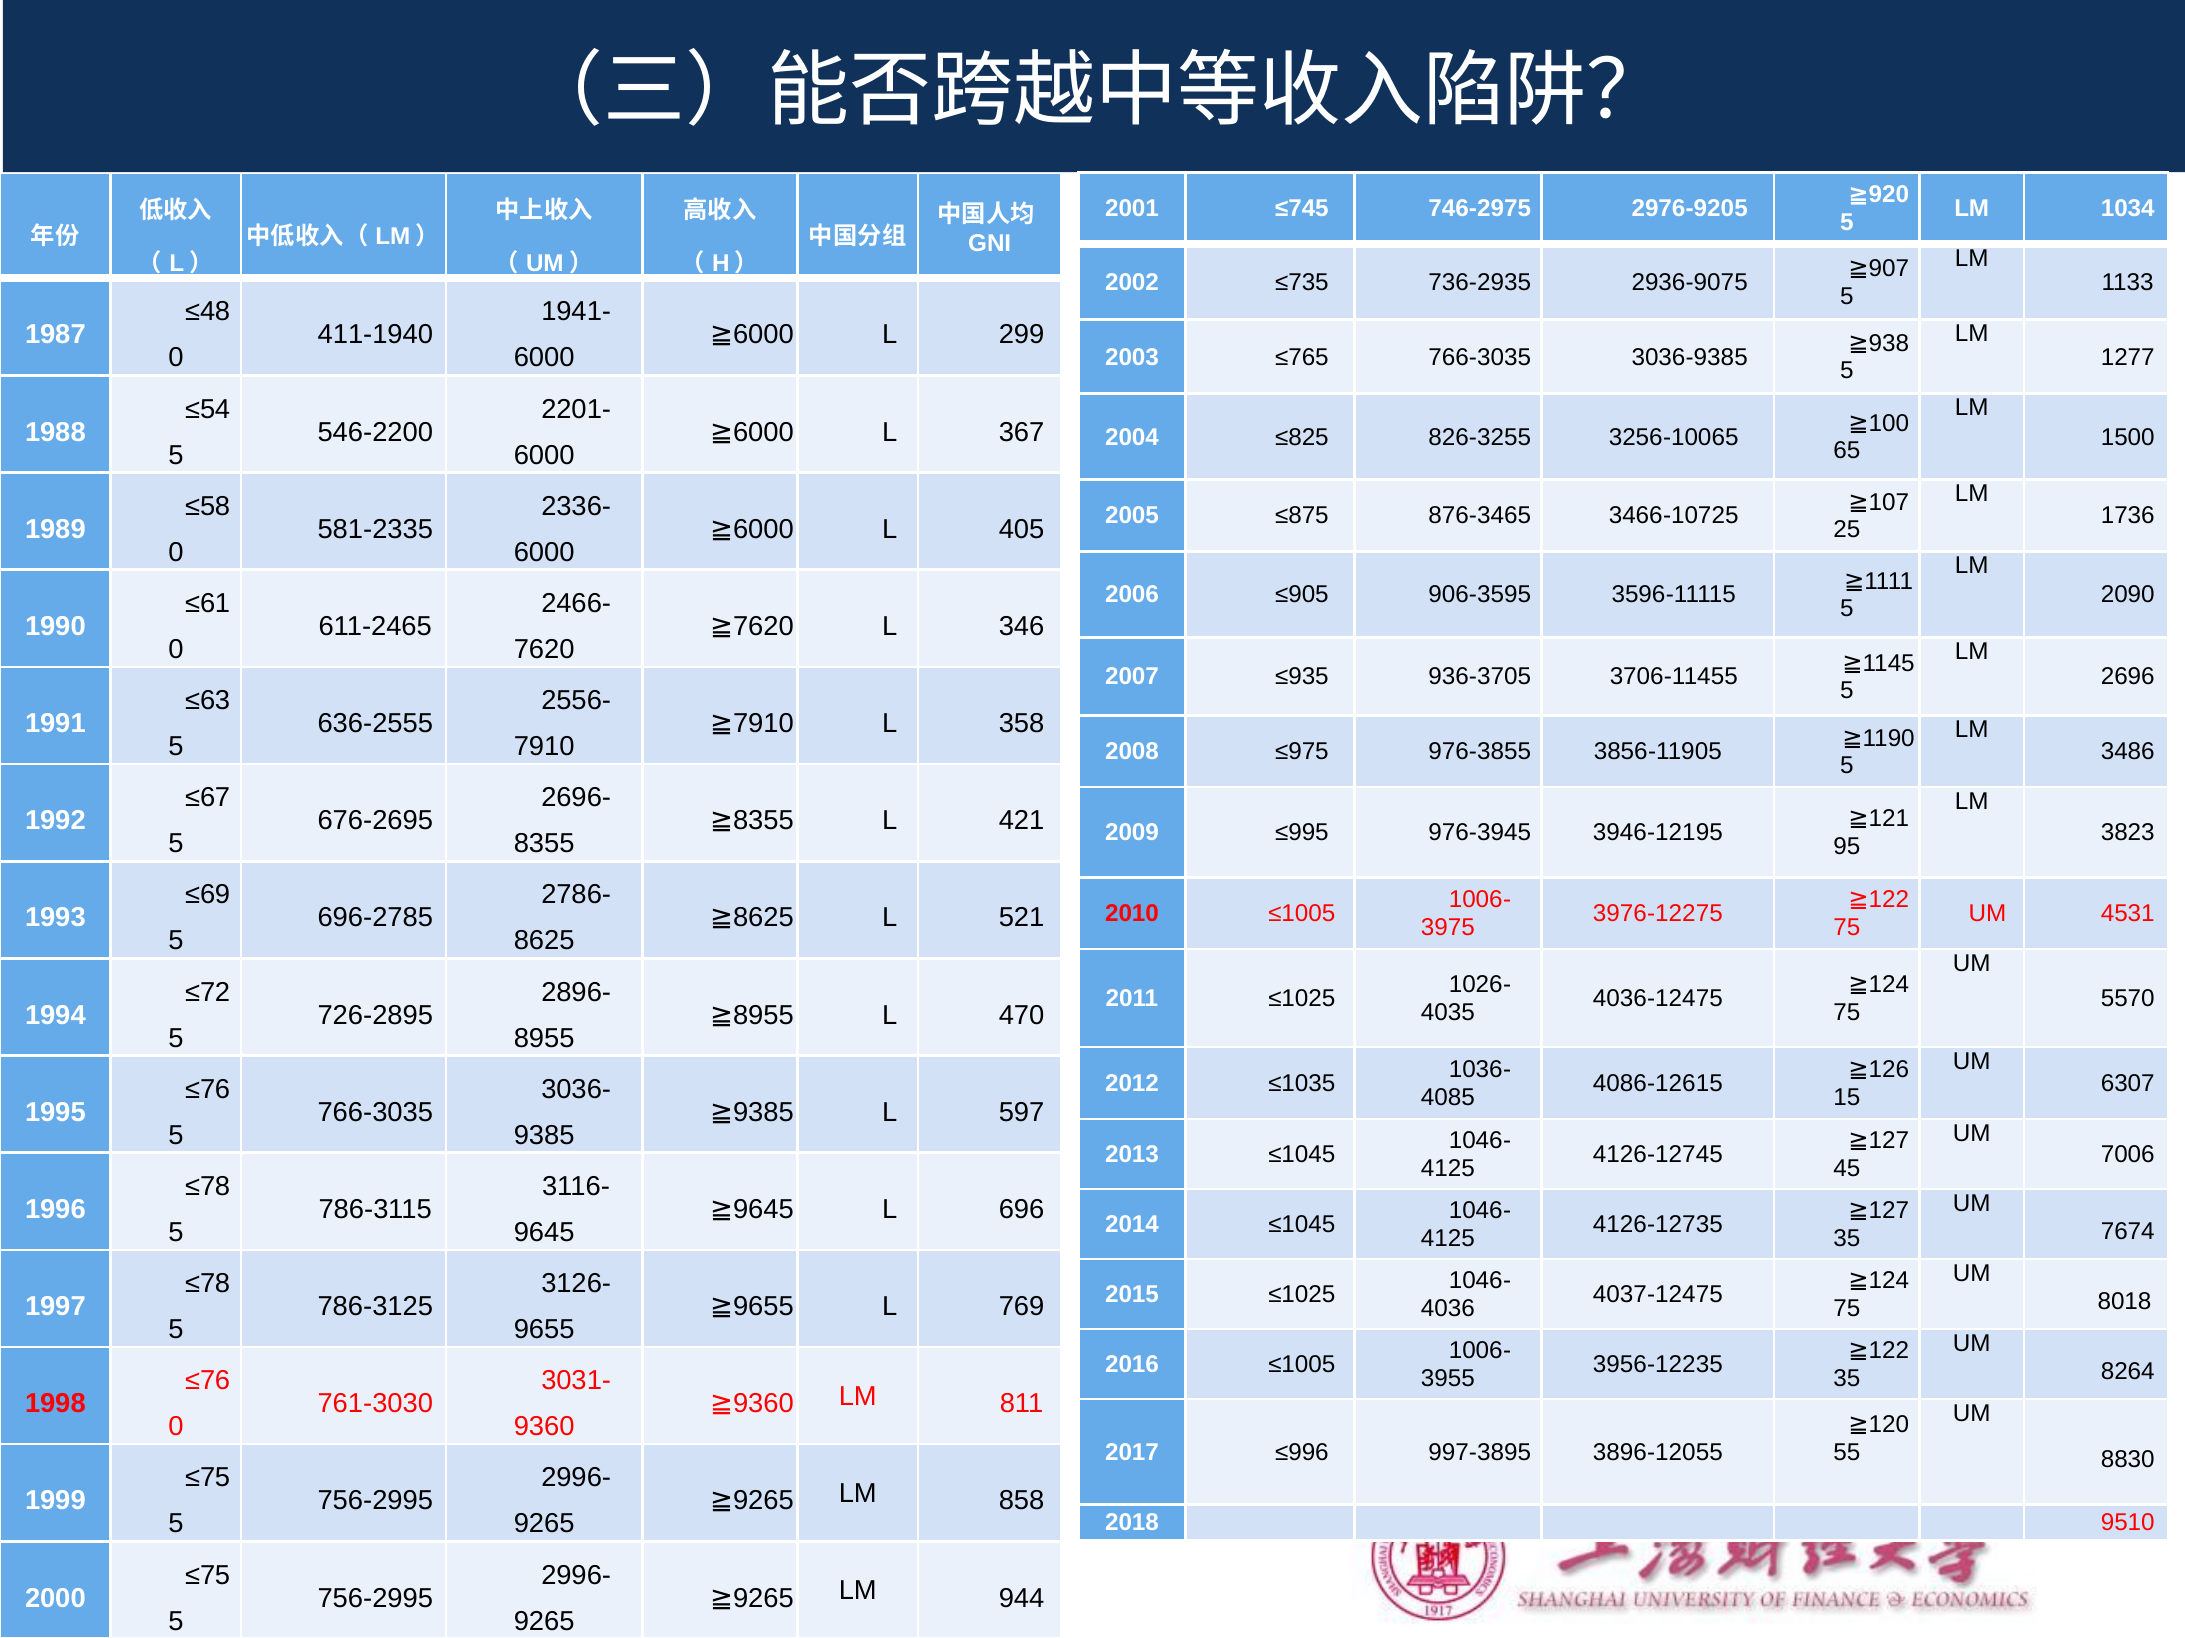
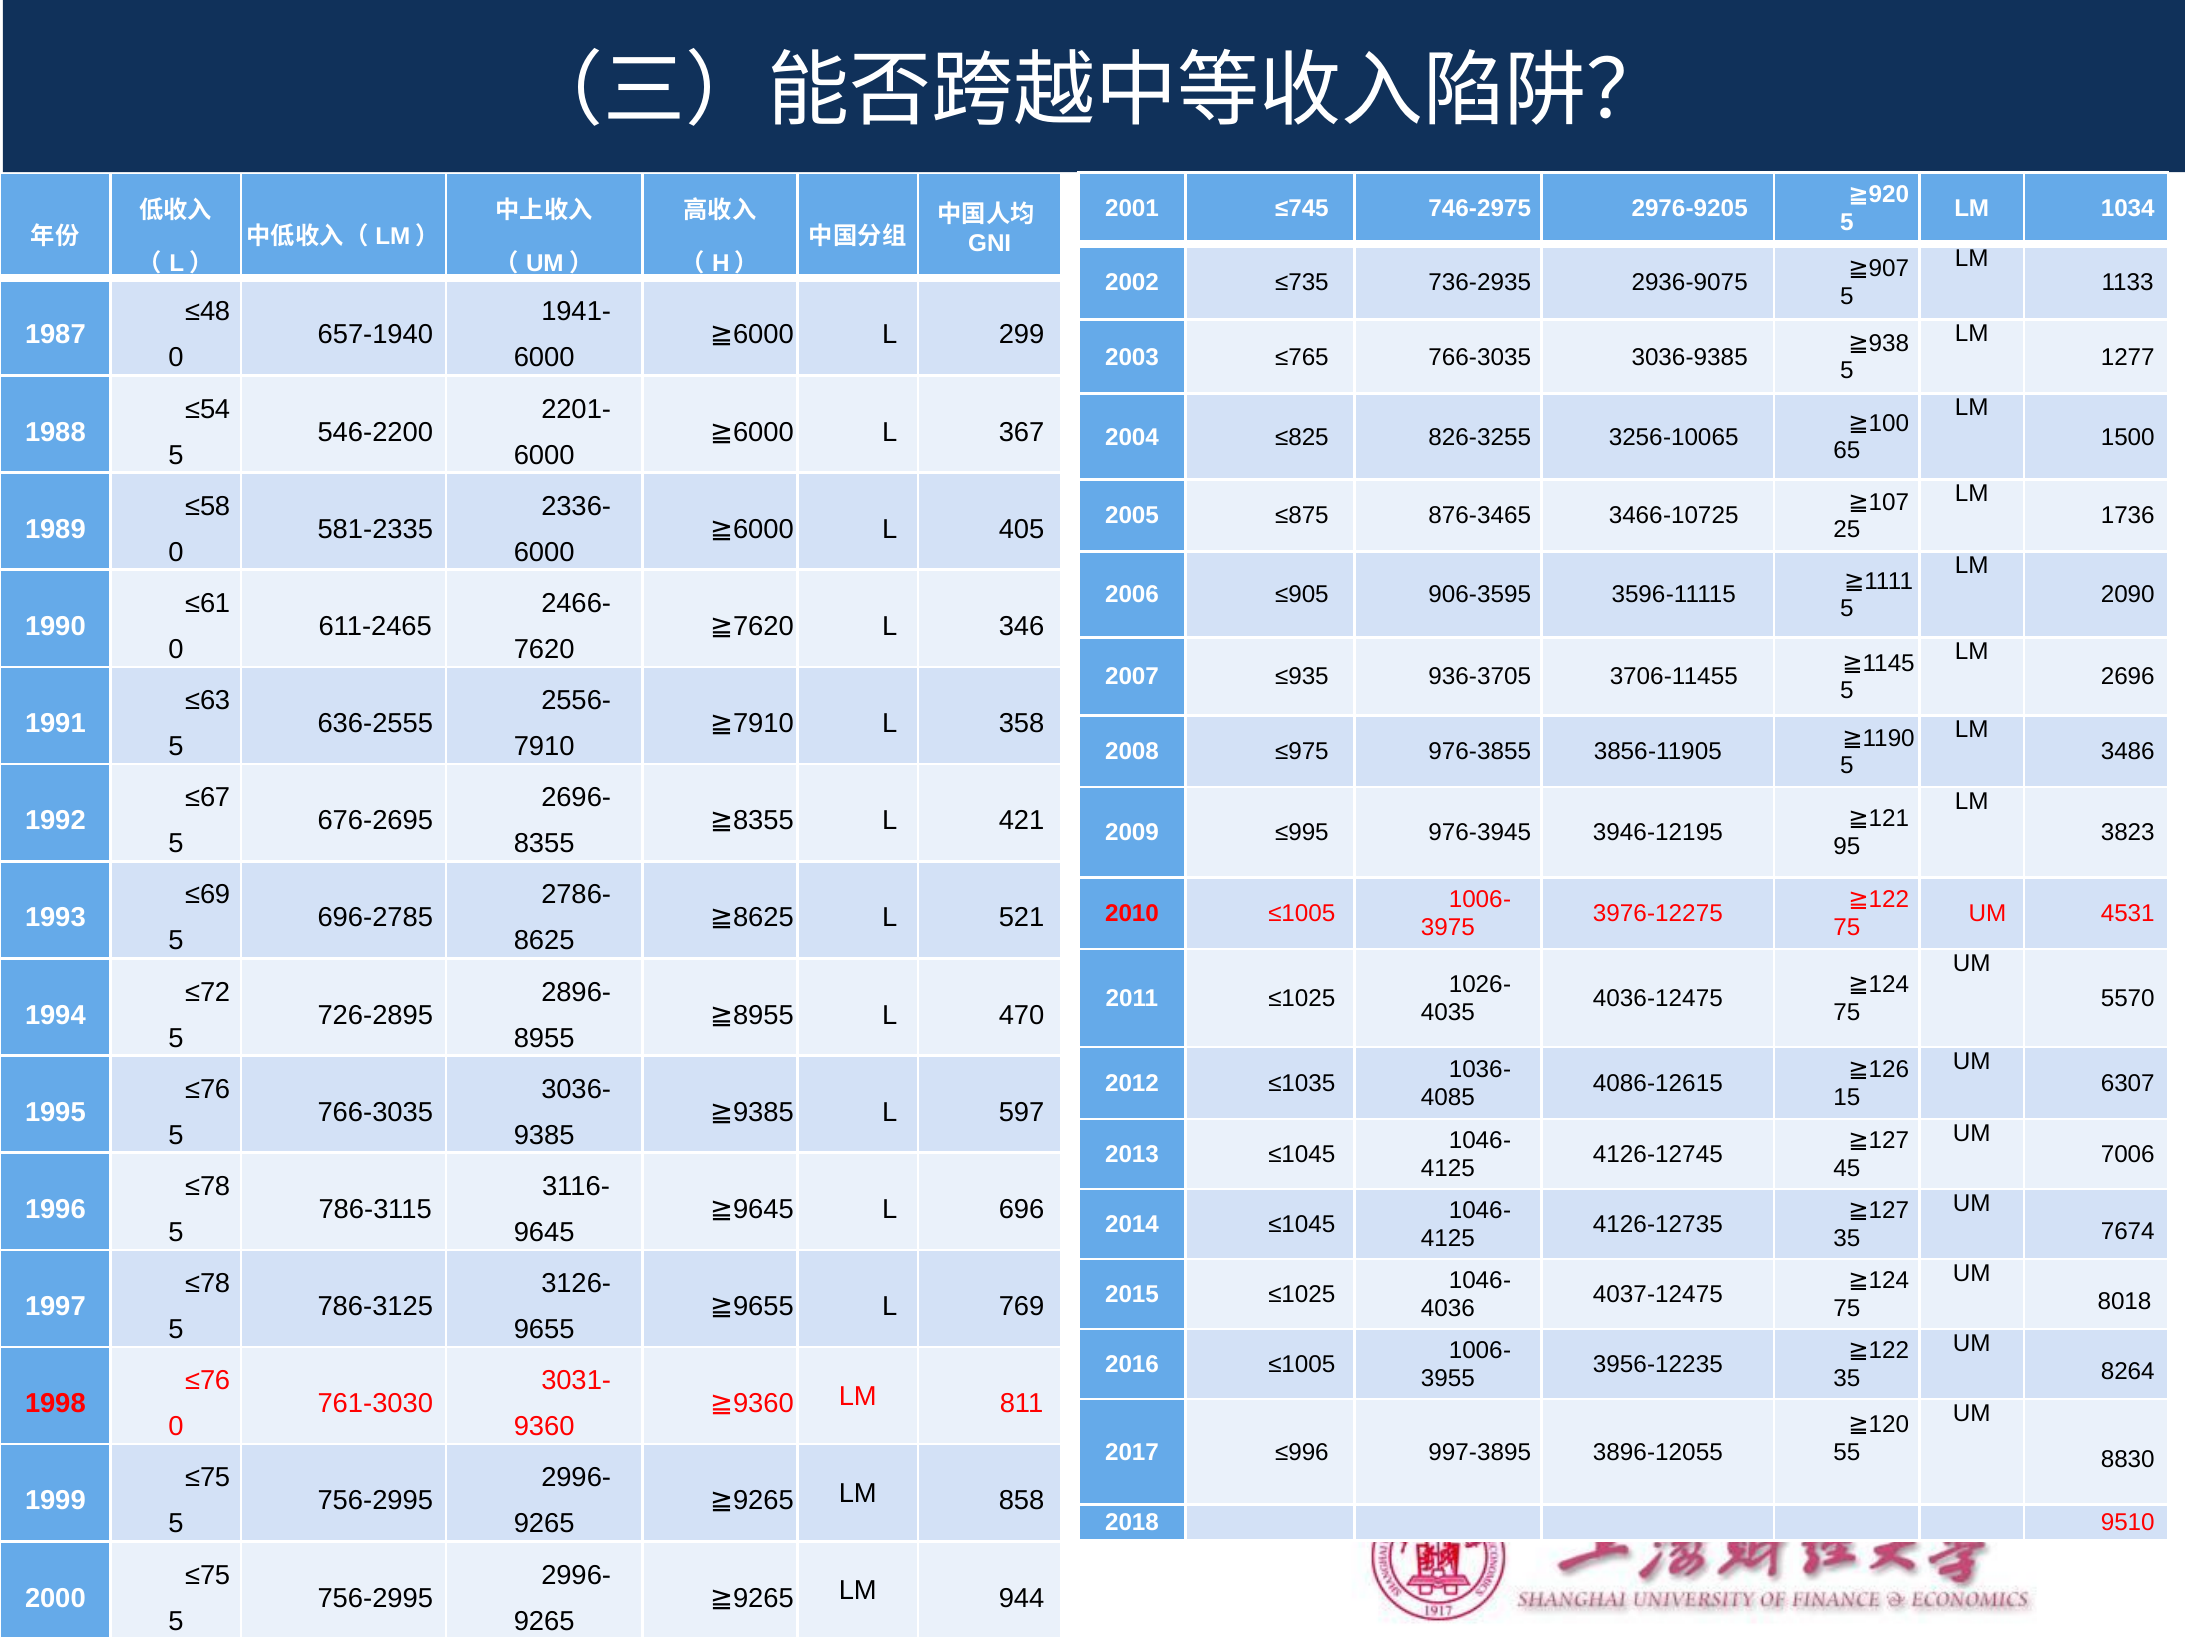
411-1940: 411-1940 -> 657-1940
